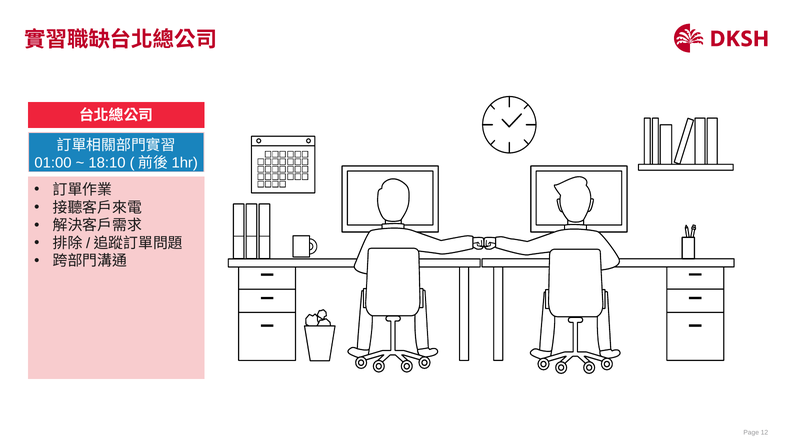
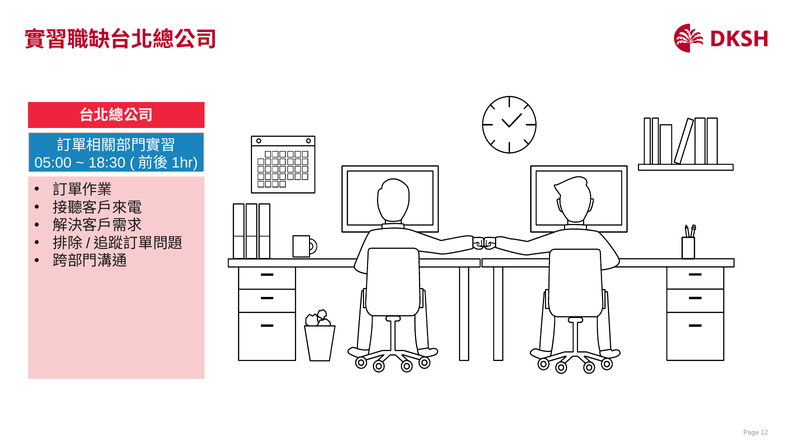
01:00: 01:00 -> 05:00
18:10: 18:10 -> 18:30
